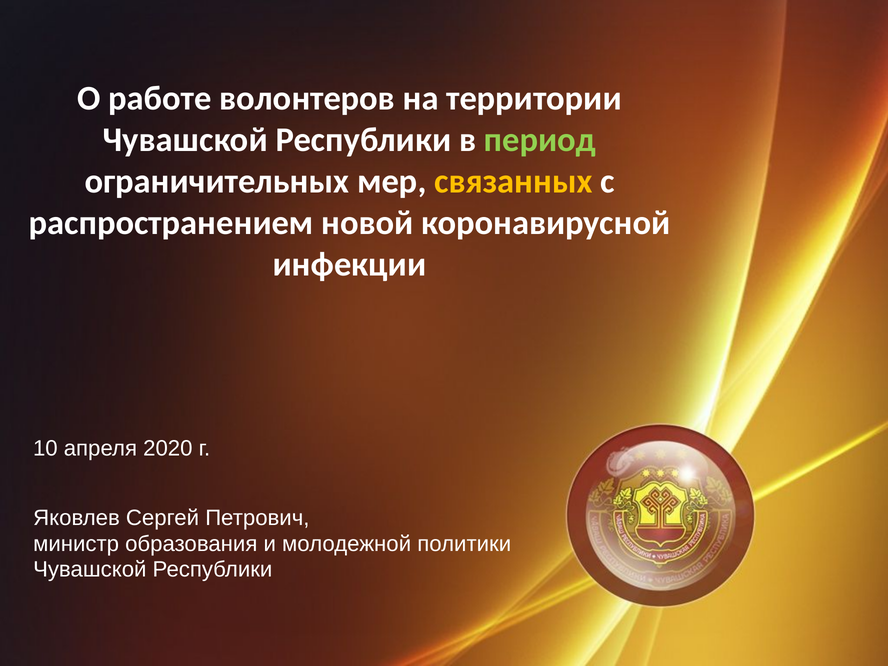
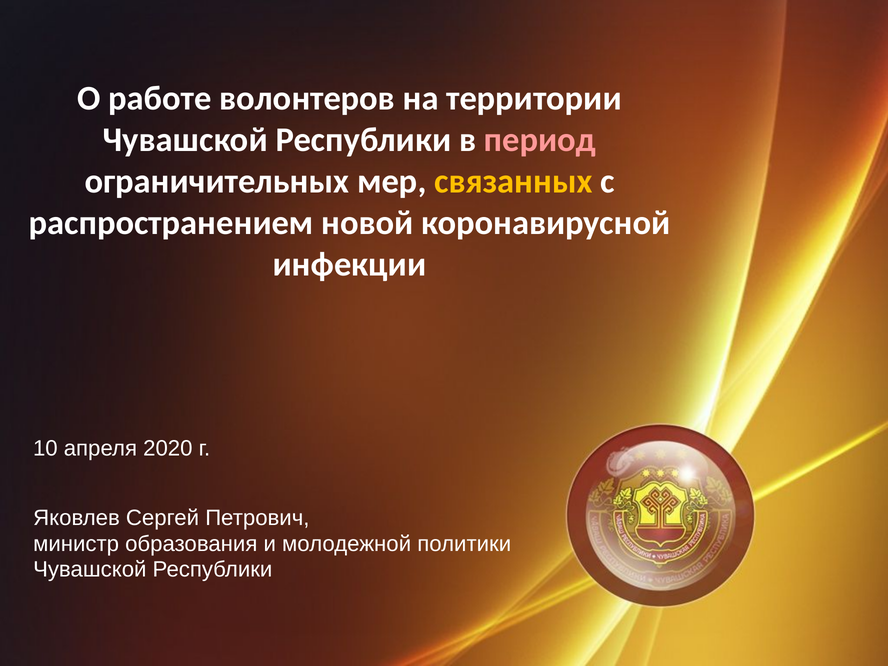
период colour: light green -> pink
